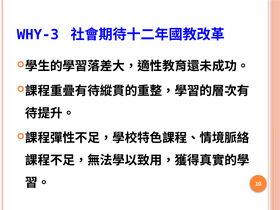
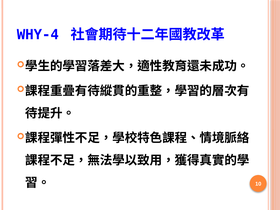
WHY-3: WHY-3 -> WHY-4
